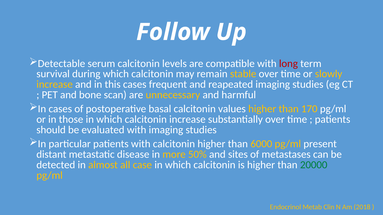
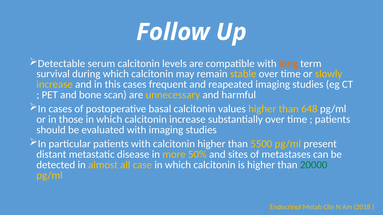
long colour: red -> orange
170: 170 -> 648
6000: 6000 -> 5500
